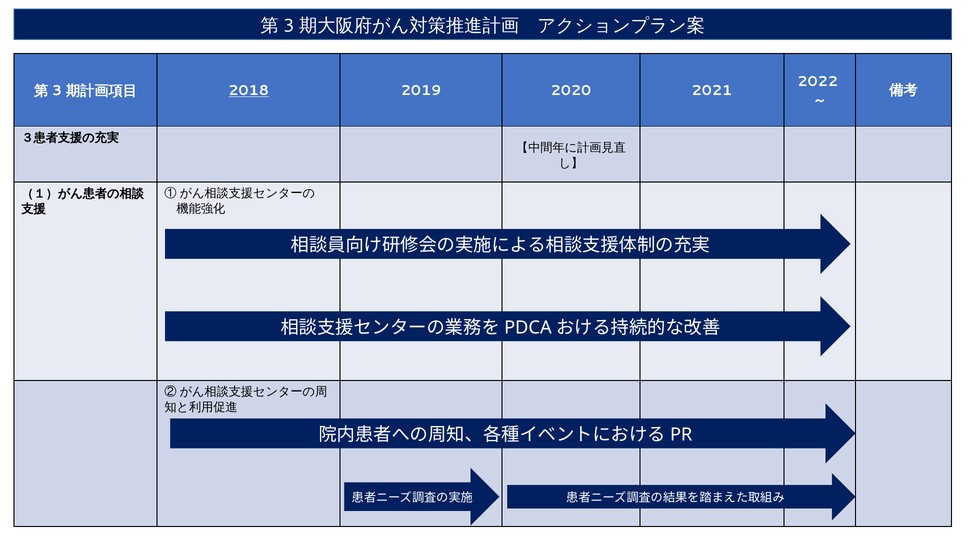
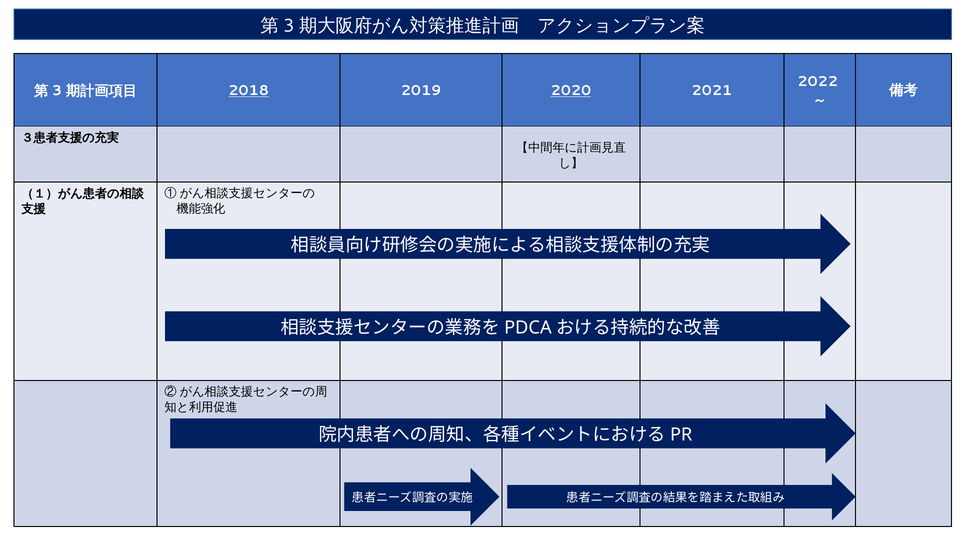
2020 underline: none -> present
